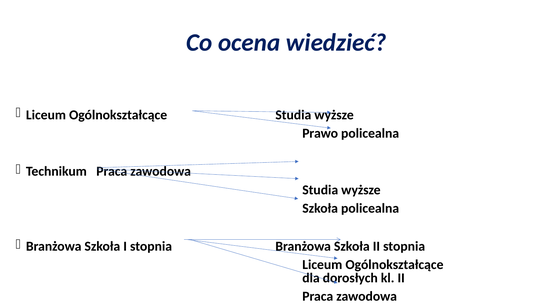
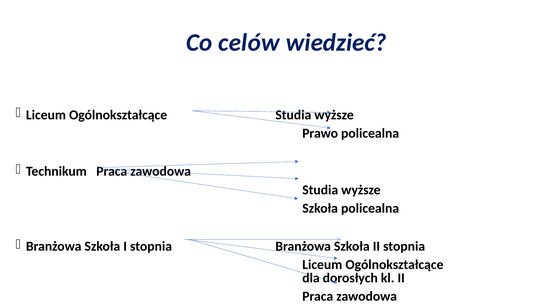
ocena: ocena -> celów
